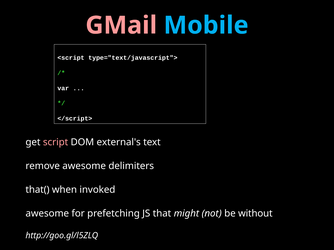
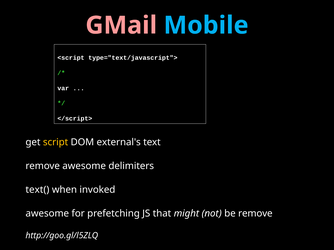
script colour: pink -> yellow
that(: that( -> text(
be without: without -> remove
